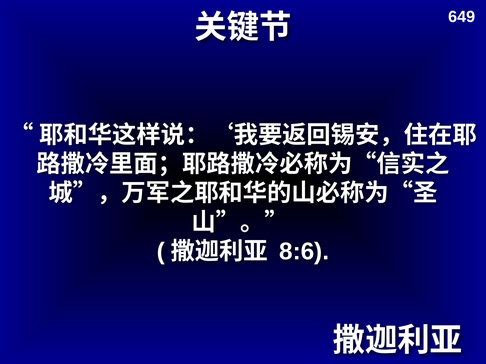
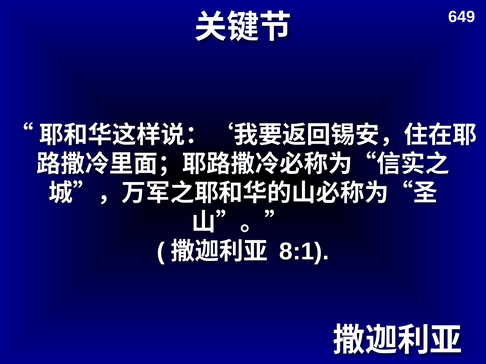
8:6: 8:6 -> 8:1
